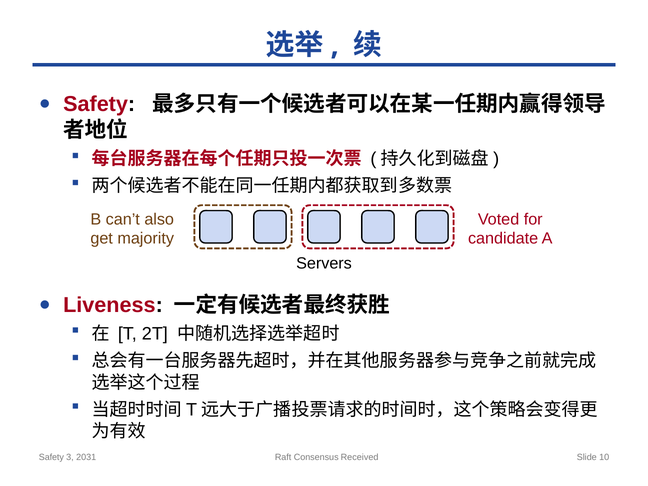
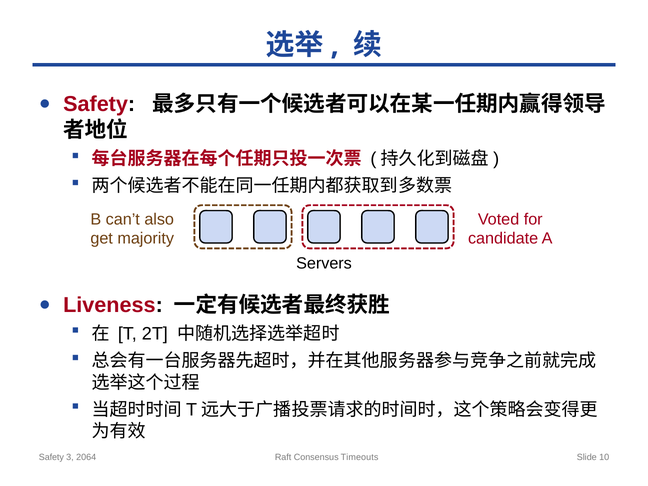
2031: 2031 -> 2064
Received: Received -> Timeouts
